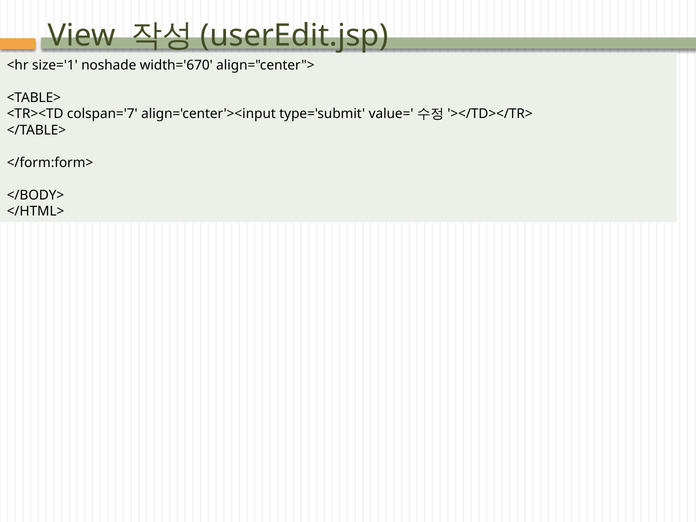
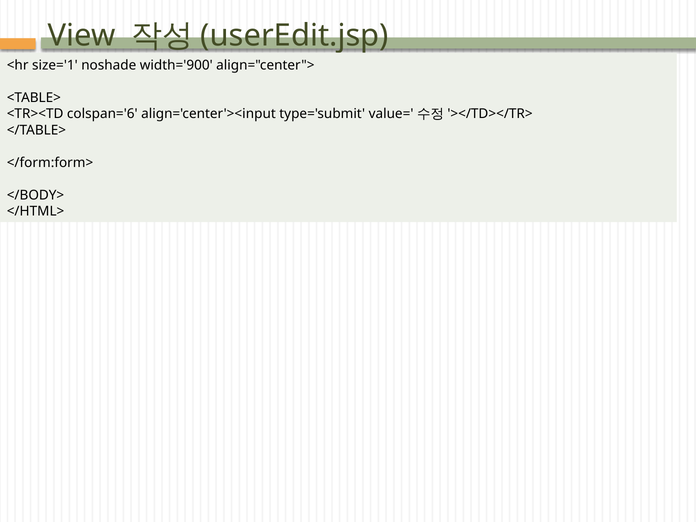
width='670: width='670 -> width='900
colspan='7: colspan='7 -> colspan='6
